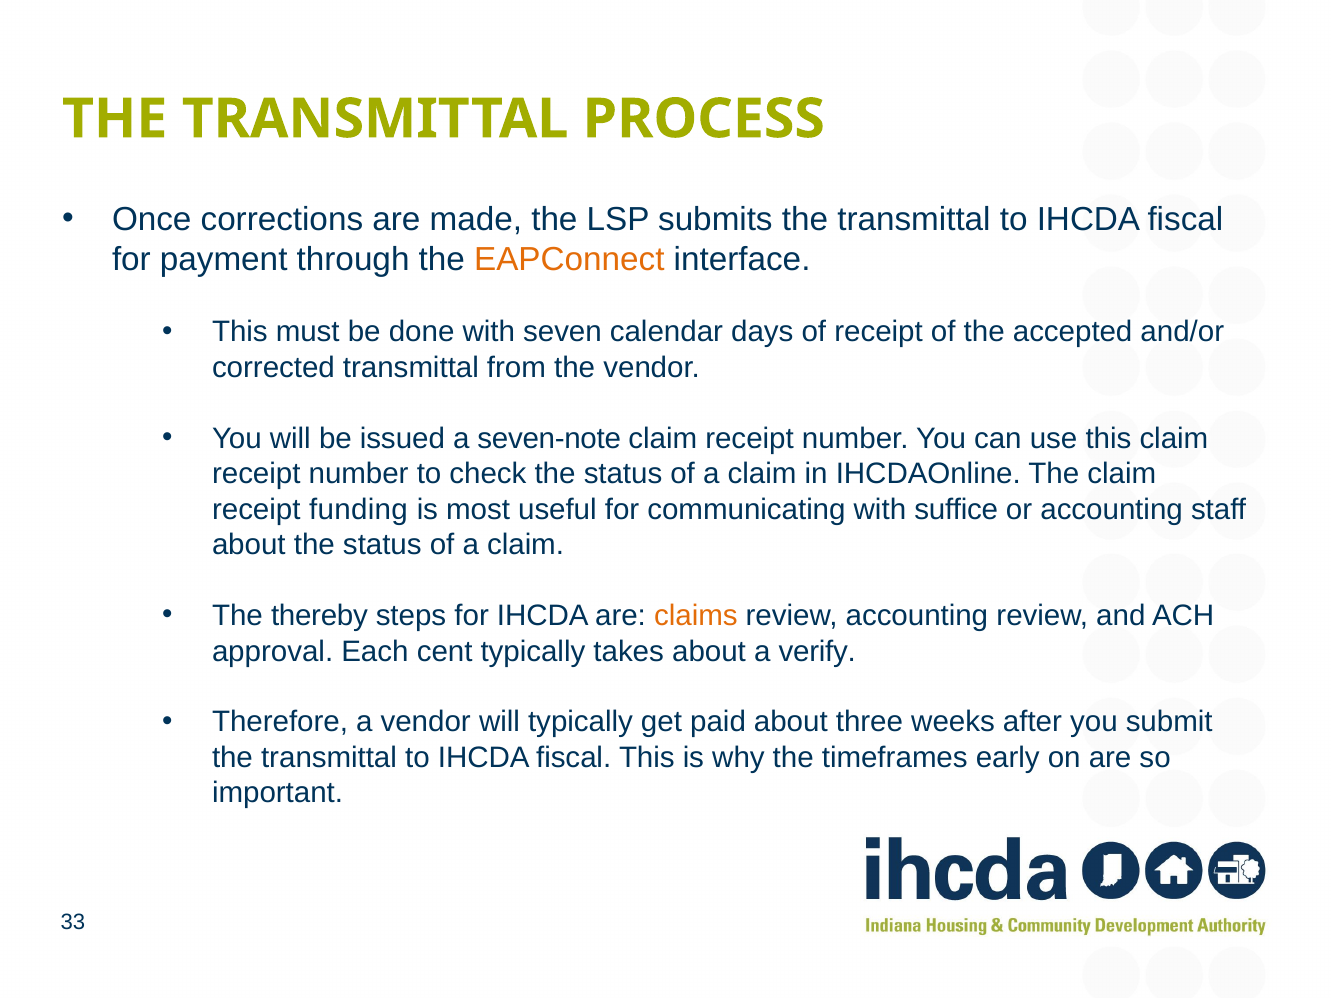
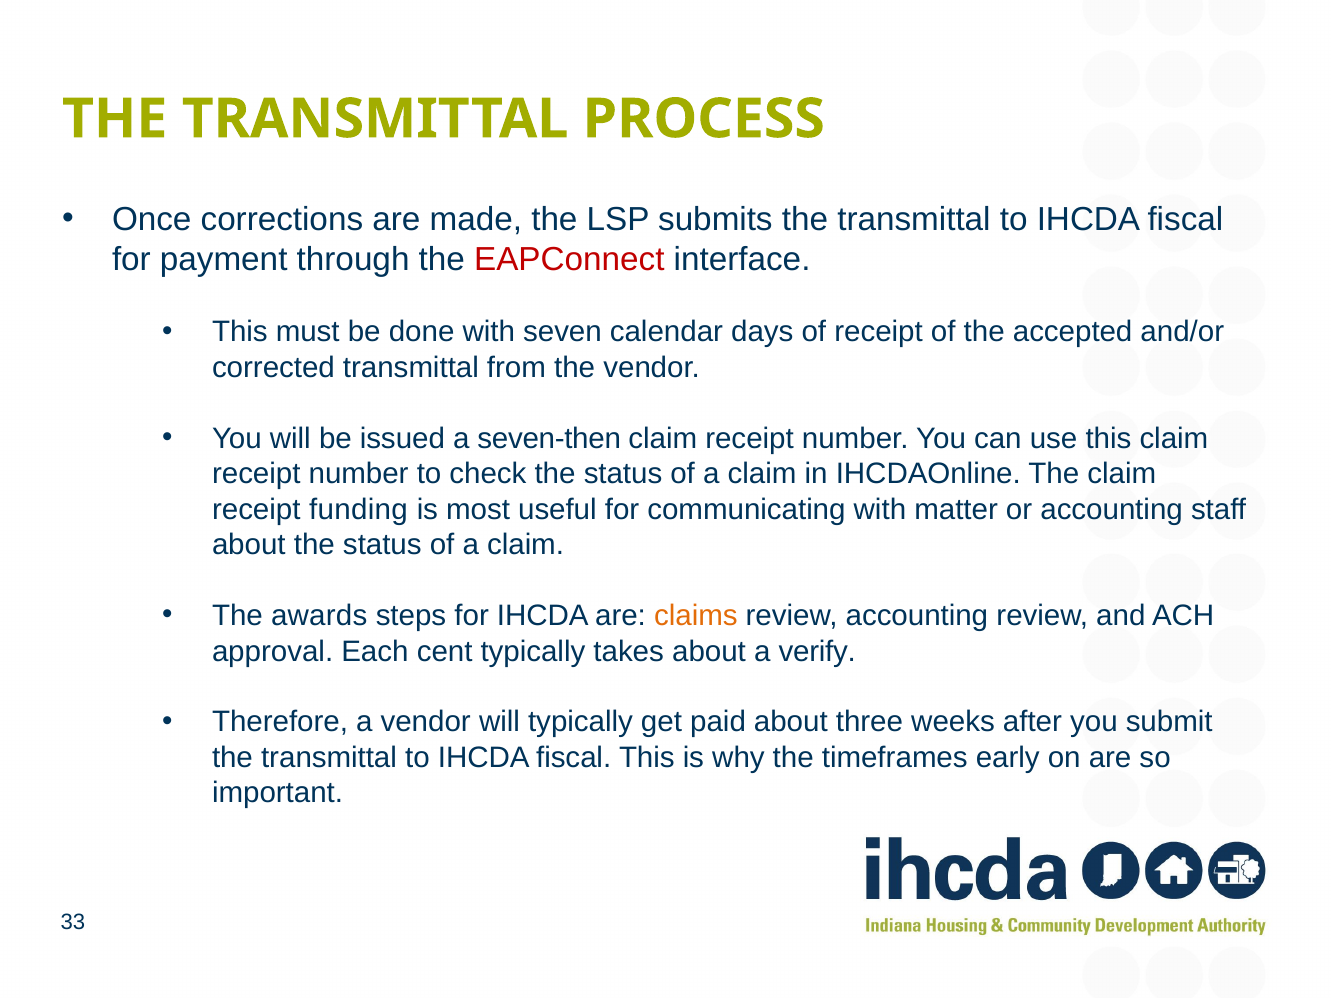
EAPConnect colour: orange -> red
seven-note: seven-note -> seven-then
suffice: suffice -> matter
thereby: thereby -> awards
